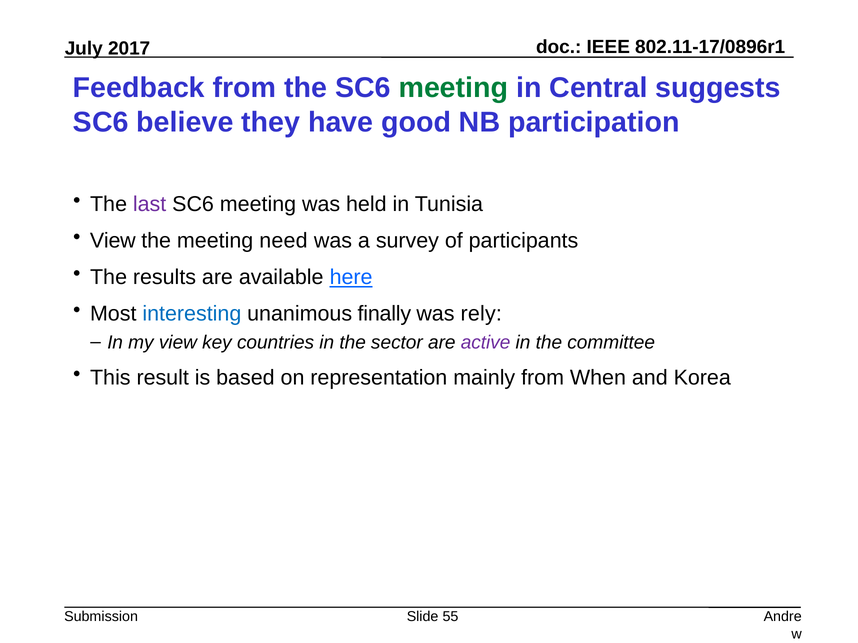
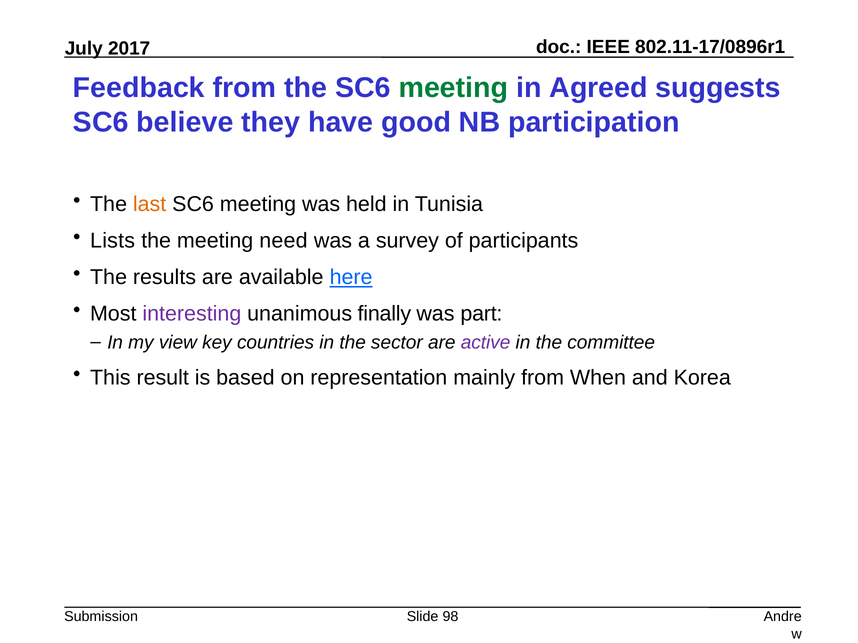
Central: Central -> Agreed
last colour: purple -> orange
View at (113, 241): View -> Lists
interesting colour: blue -> purple
rely: rely -> part
55: 55 -> 98
